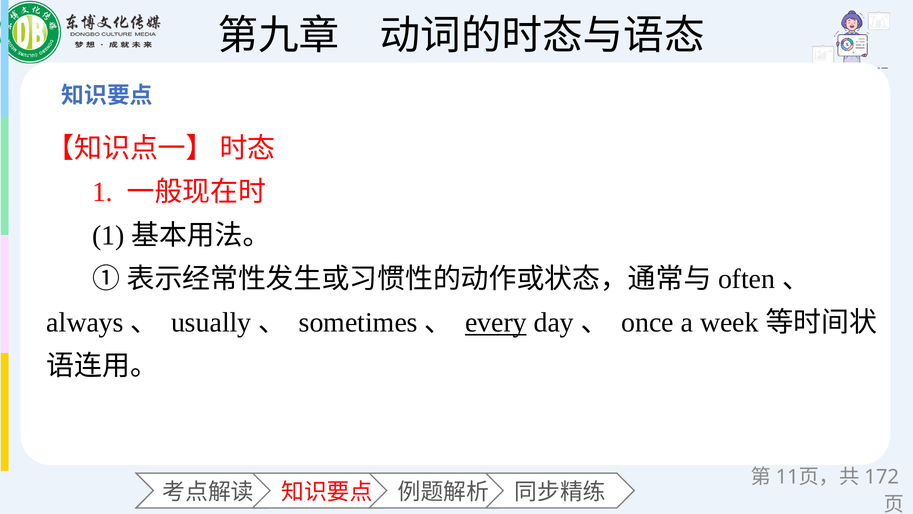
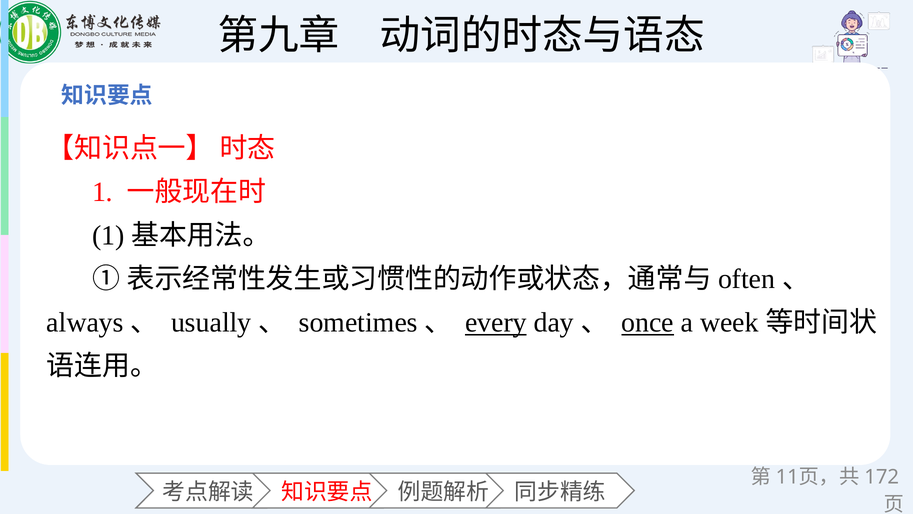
once underline: none -> present
